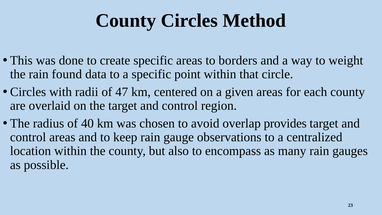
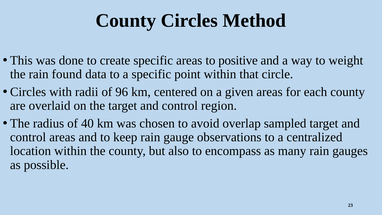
borders: borders -> positive
47: 47 -> 96
provides: provides -> sampled
